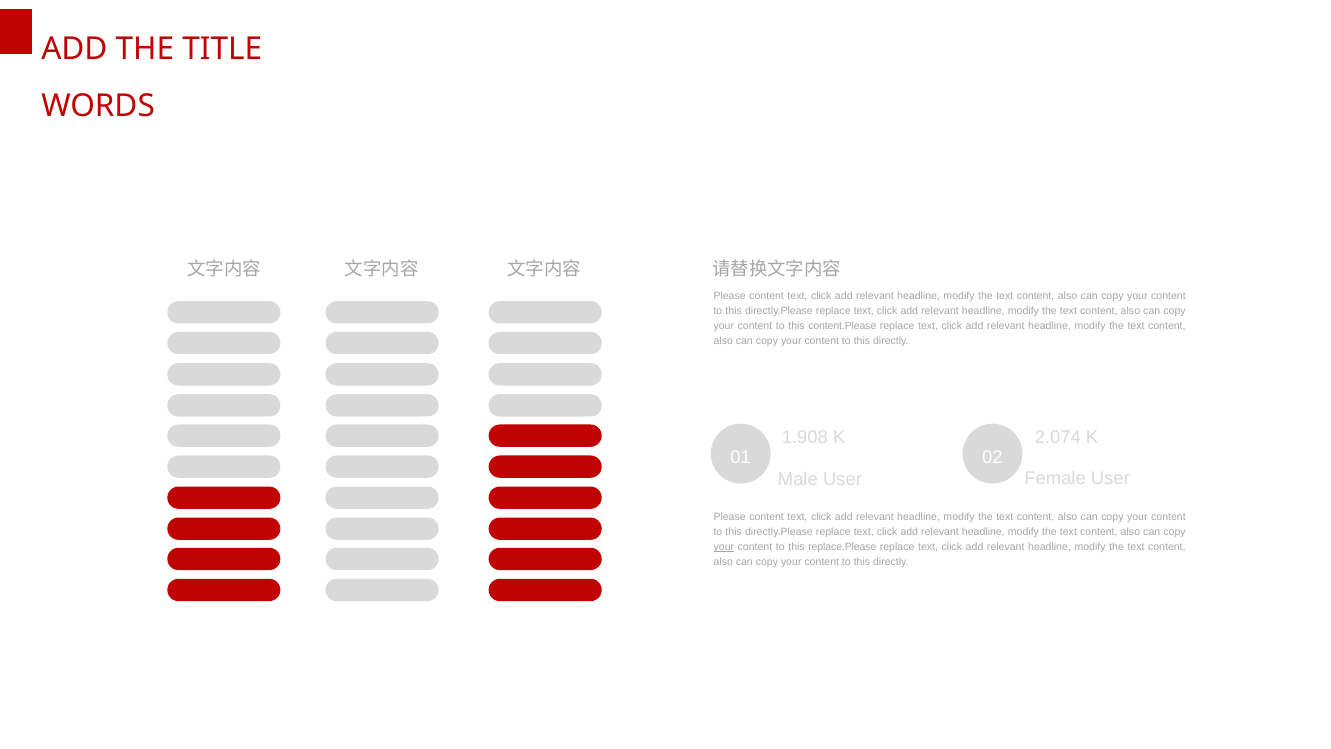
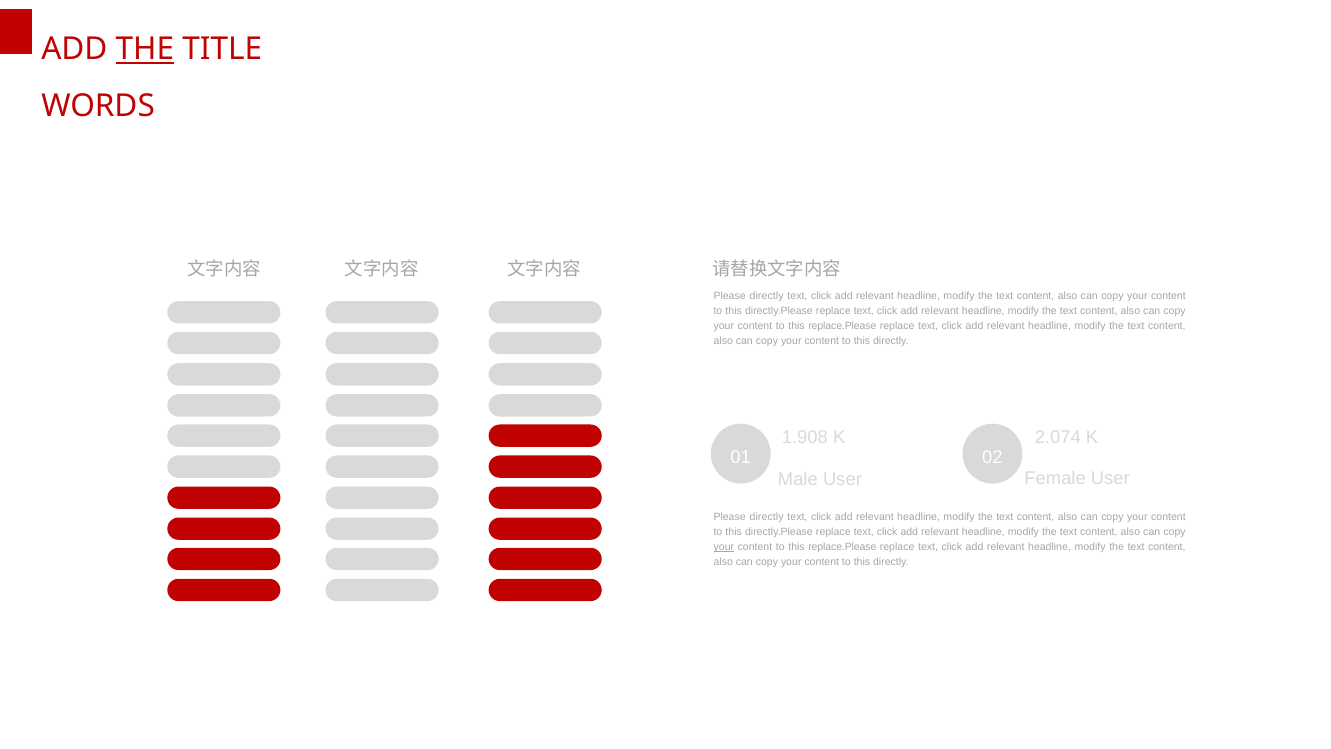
THE at (145, 49) underline: none -> present
content at (767, 296): content -> directly
content.Please at (842, 326): content.Please -> replace.Please
content at (767, 516): content -> directly
